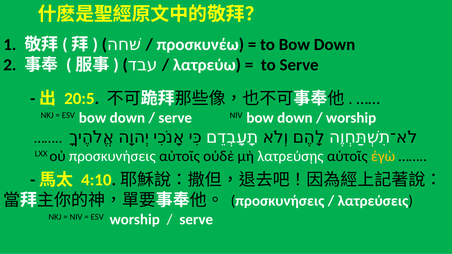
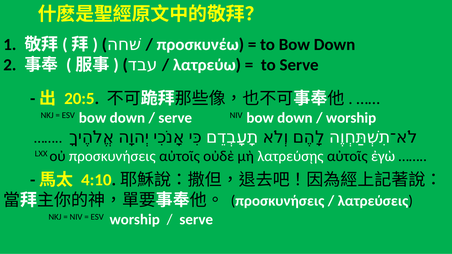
ἐγὼ colour: yellow -> white
